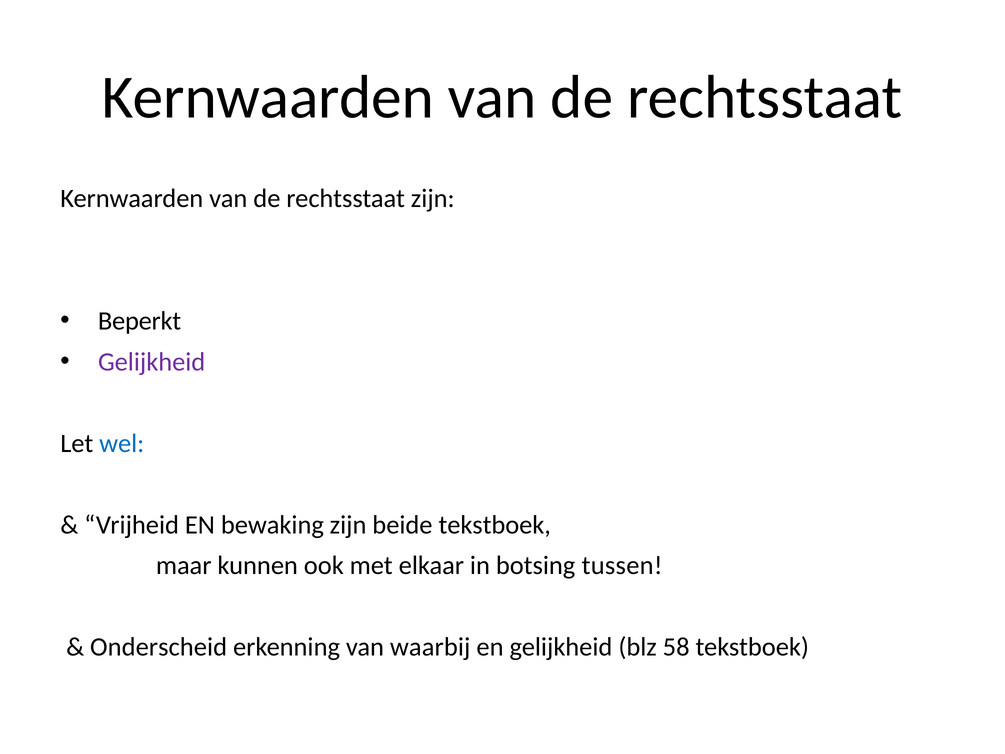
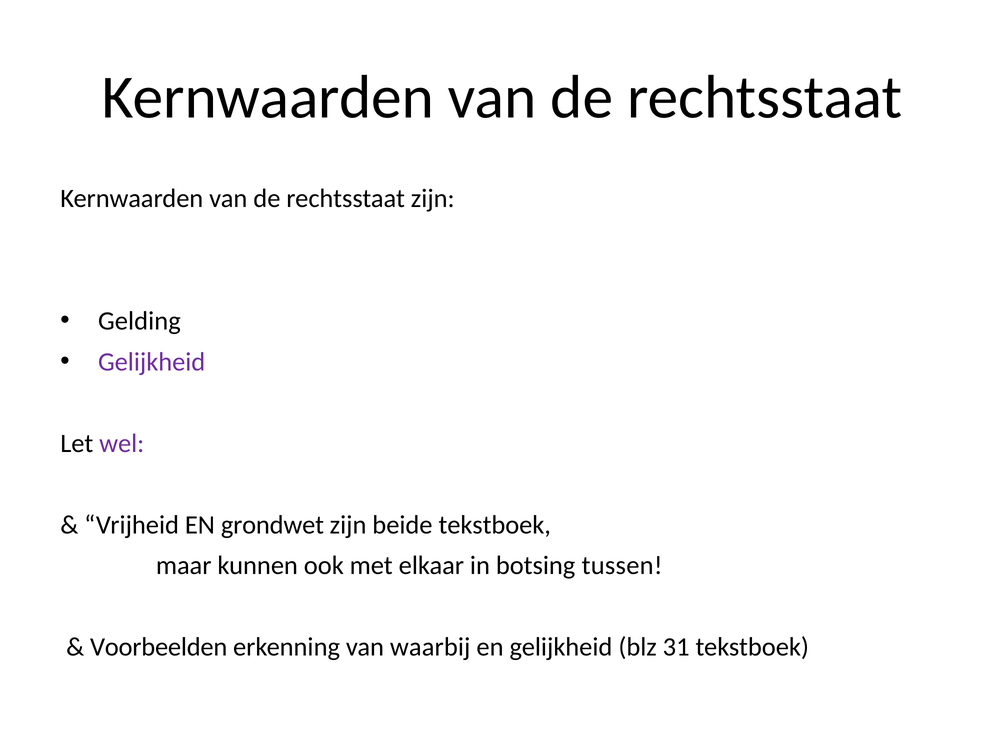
Beperkt: Beperkt -> Gelding
wel colour: blue -> purple
bewaking: bewaking -> grondwet
Onderscheid: Onderscheid -> Voorbeelden
58: 58 -> 31
